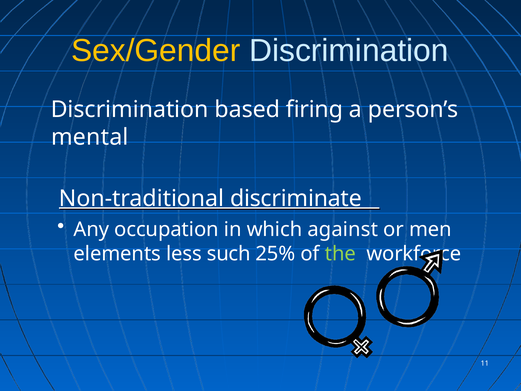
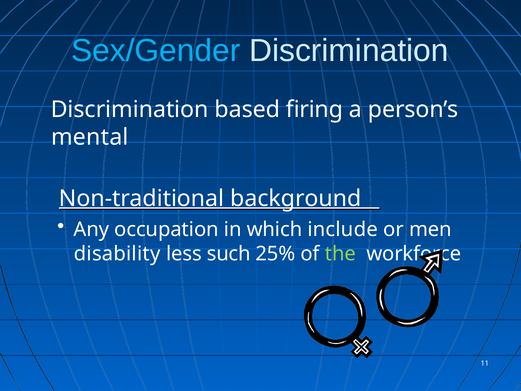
Sex/Gender colour: yellow -> light blue
discriminate: discriminate -> background
against: against -> include
elements: elements -> disability
